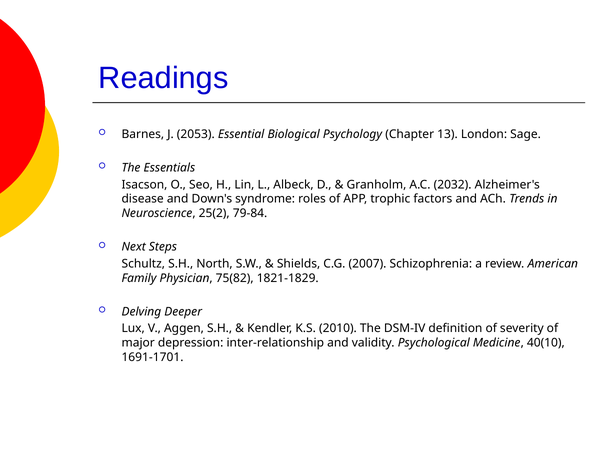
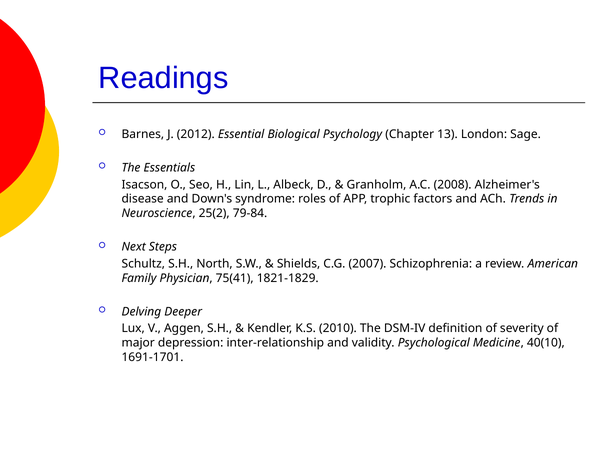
2053: 2053 -> 2012
2032: 2032 -> 2008
75(82: 75(82 -> 75(41
